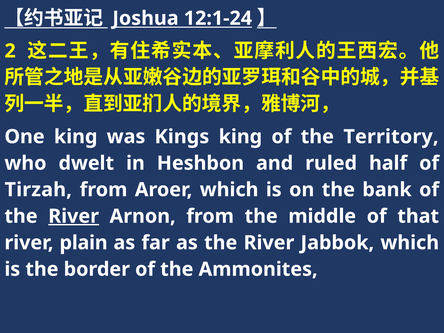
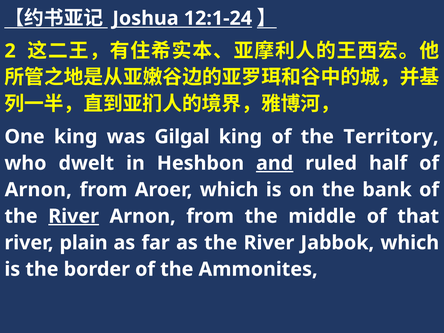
Kings: Kings -> Gilgal
and underline: none -> present
Tirzah at (38, 190): Tirzah -> Arnon
